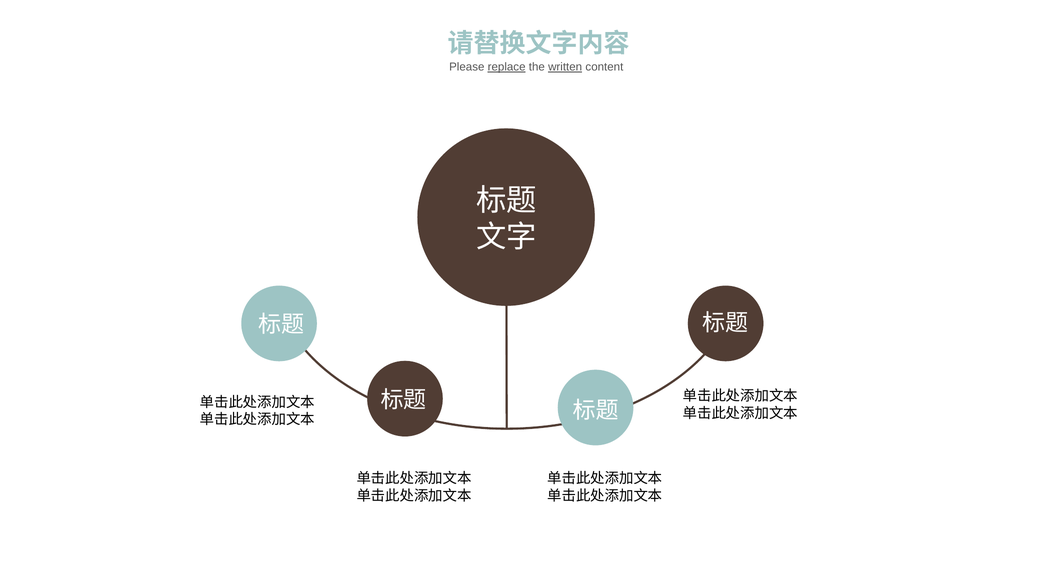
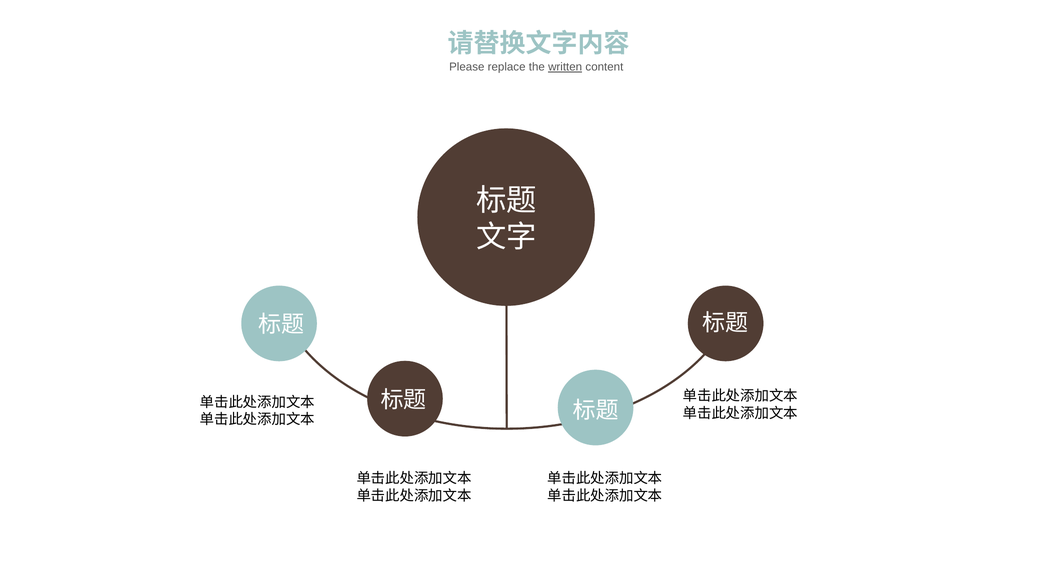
replace underline: present -> none
